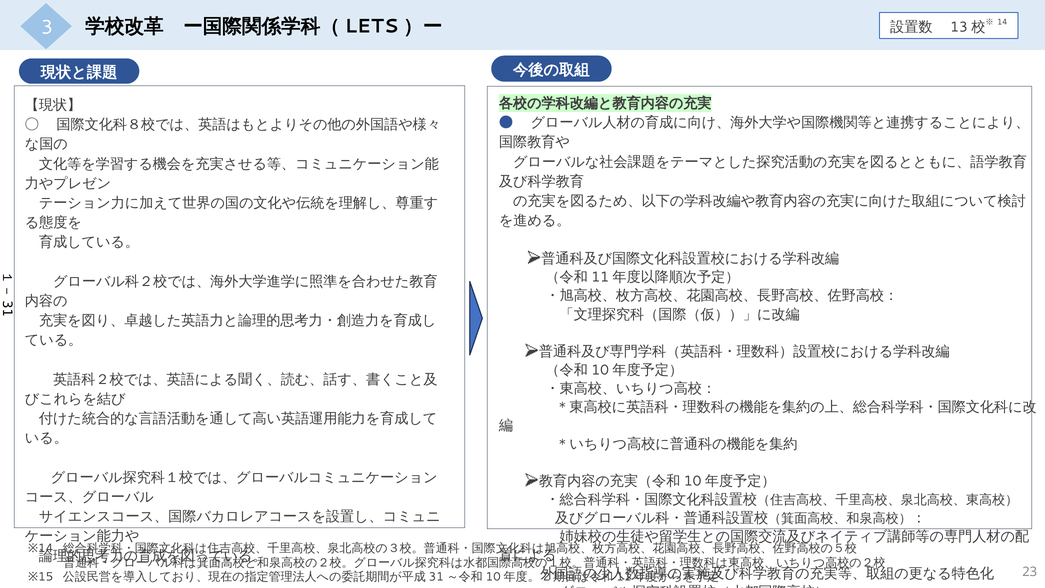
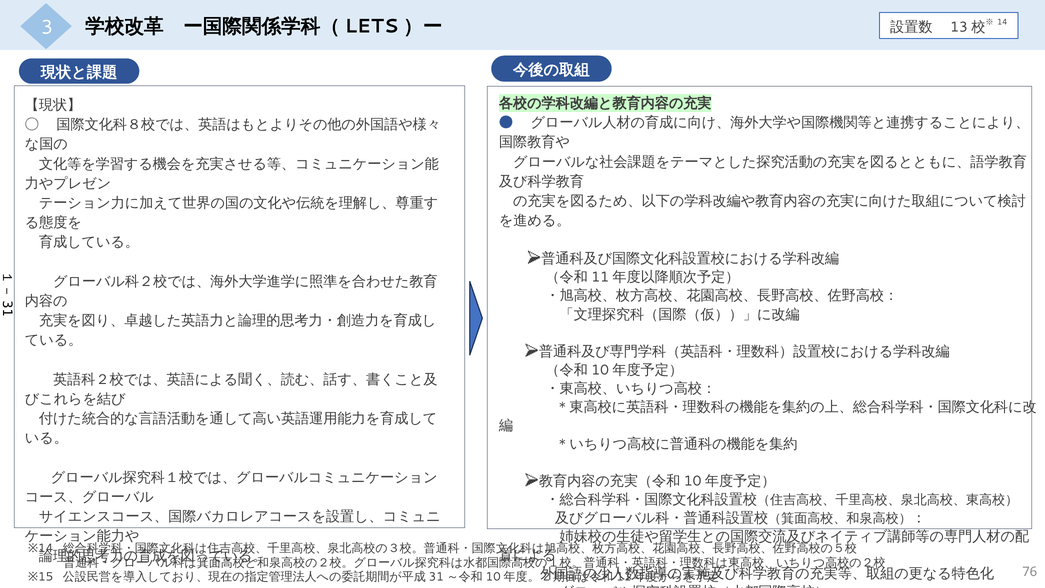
23: 23 -> 76
